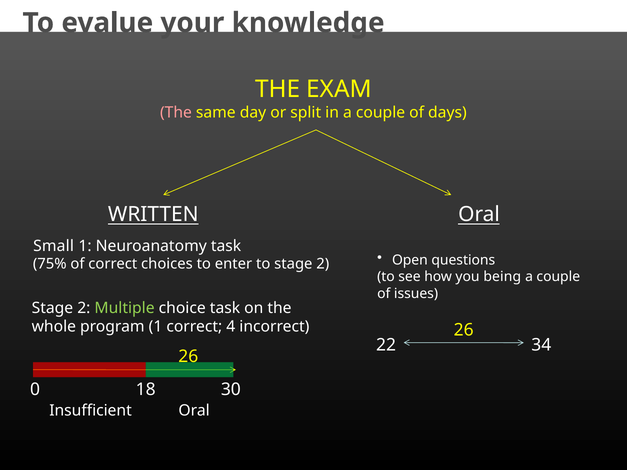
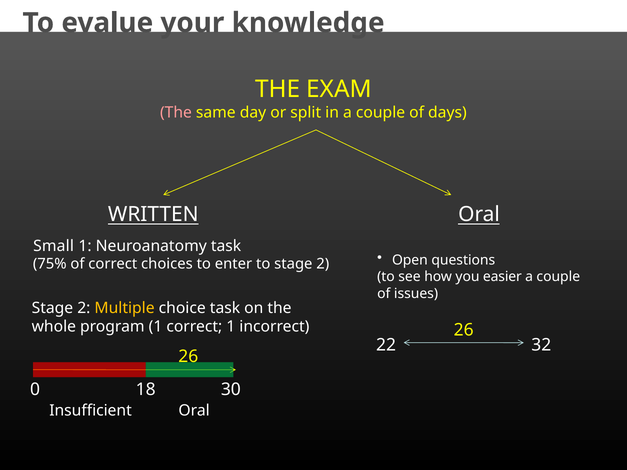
being: being -> easier
Multiple colour: light green -> yellow
correct 4: 4 -> 1
34: 34 -> 32
